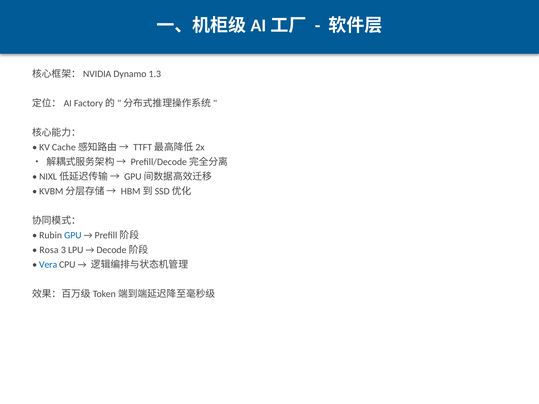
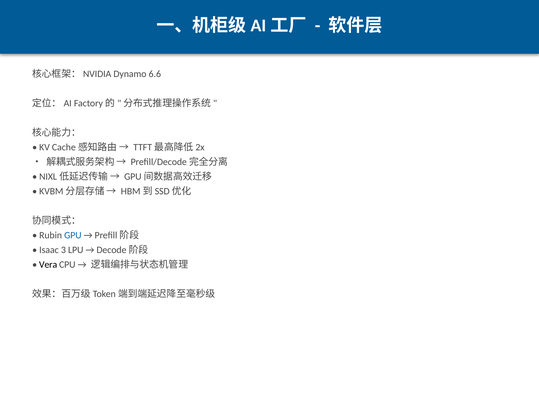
1.3: 1.3 -> 6.6
Rosa: Rosa -> Isaac
Vera colour: blue -> black
